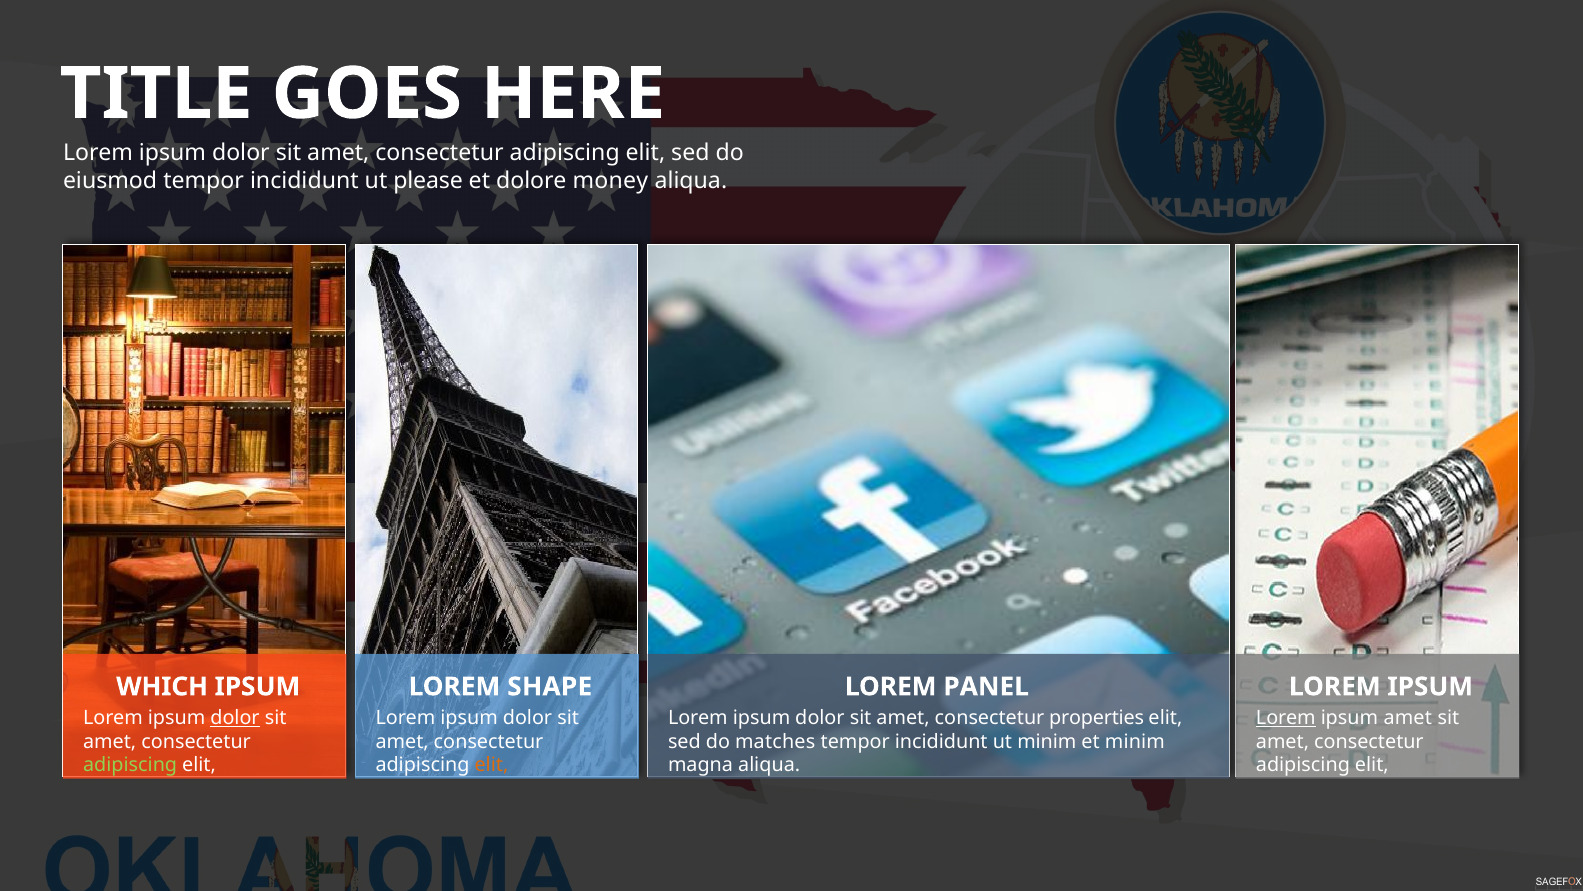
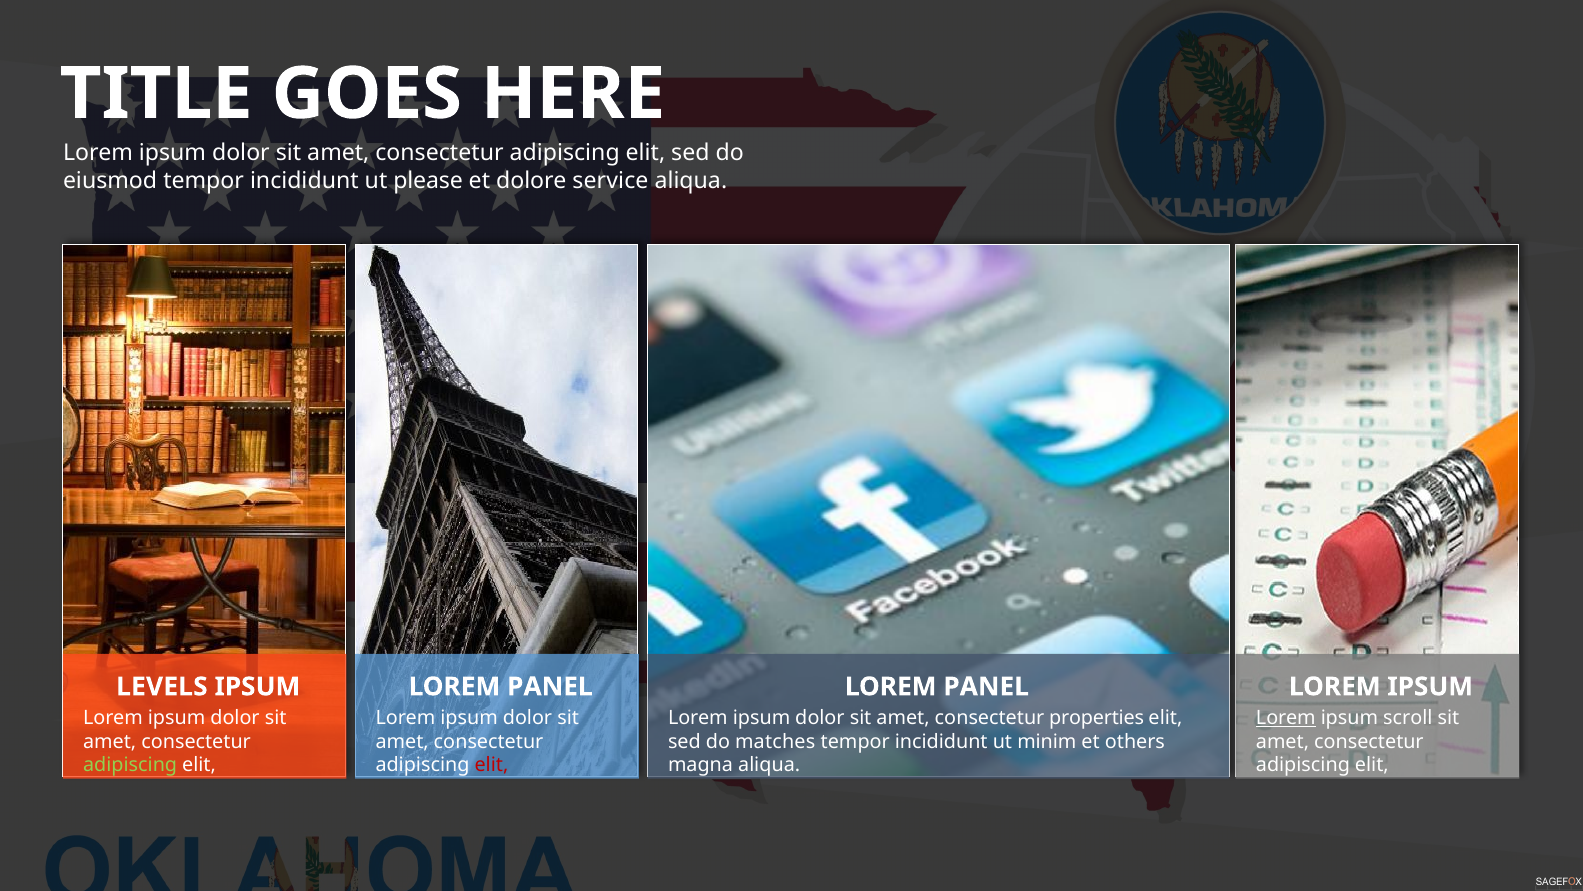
money: money -> service
WHICH: WHICH -> LEVELS
SHAPE at (550, 686): SHAPE -> PANEL
dolor at (235, 717) underline: present -> none
ipsum amet: amet -> scroll
et minim: minim -> others
elit at (491, 765) colour: orange -> red
